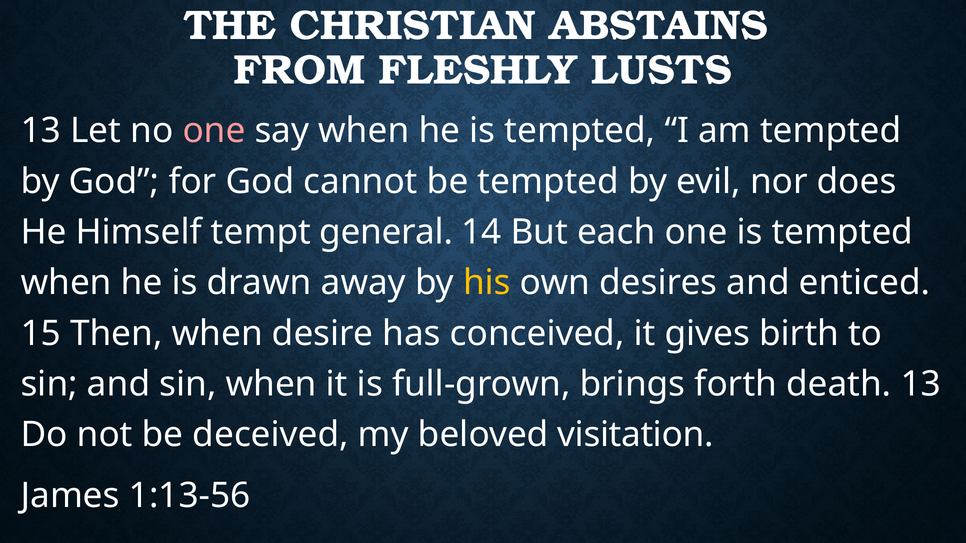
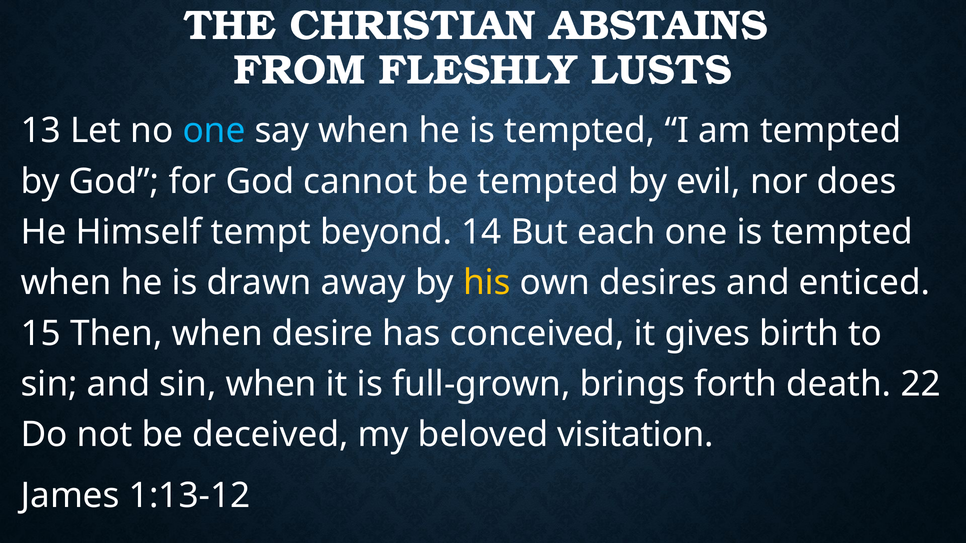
one at (214, 131) colour: pink -> light blue
general: general -> beyond
death 13: 13 -> 22
1:13-56: 1:13-56 -> 1:13-12
